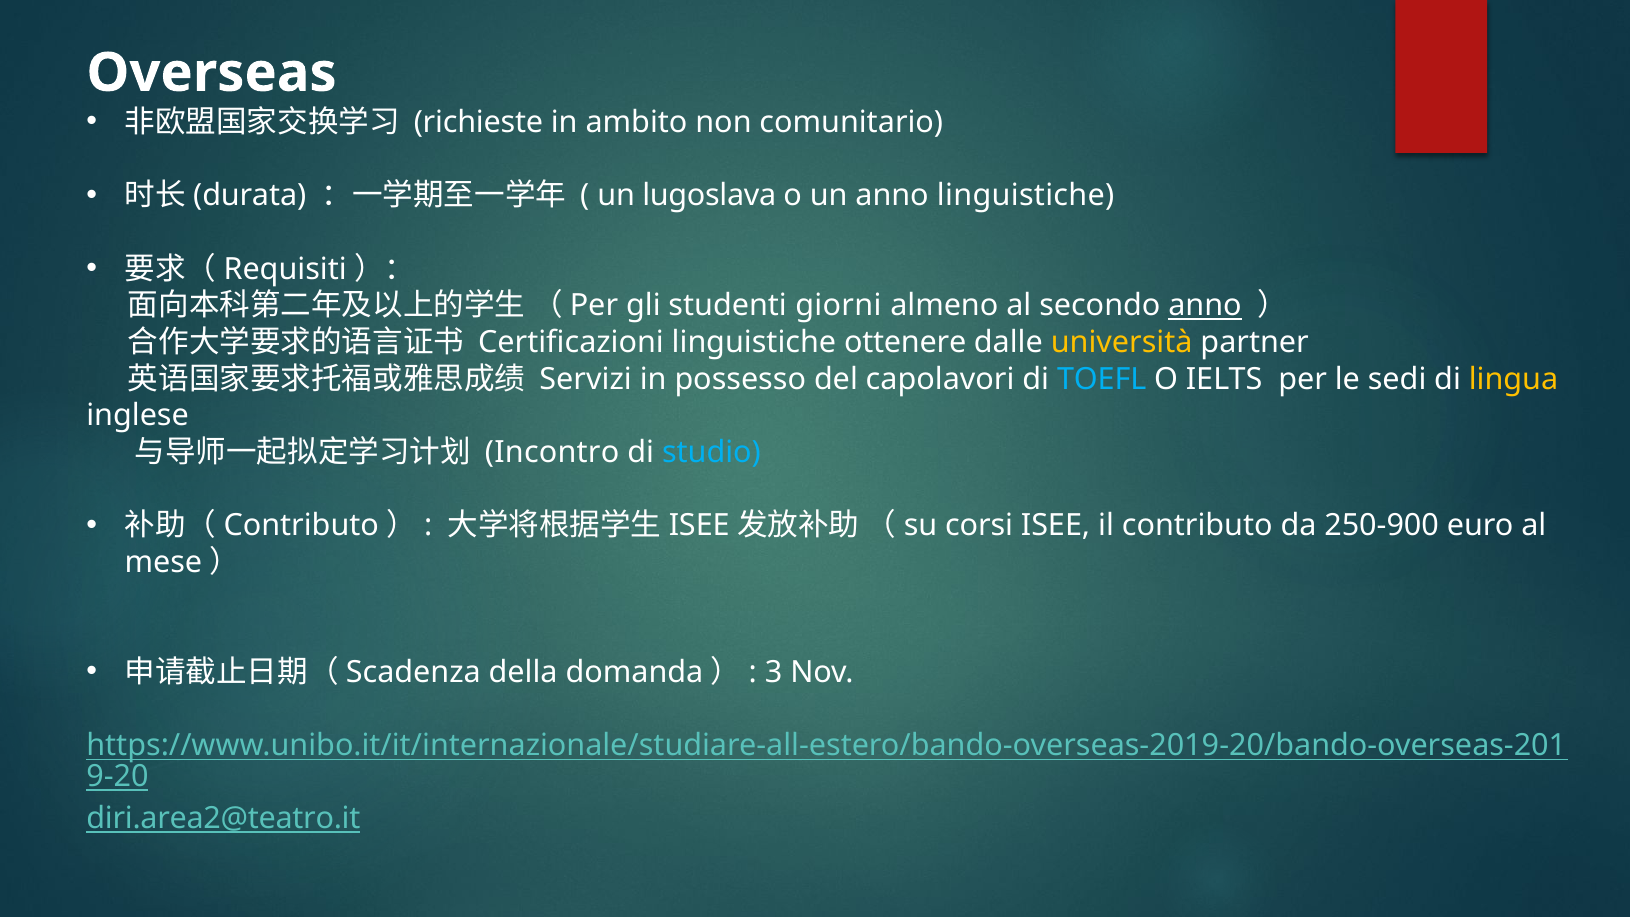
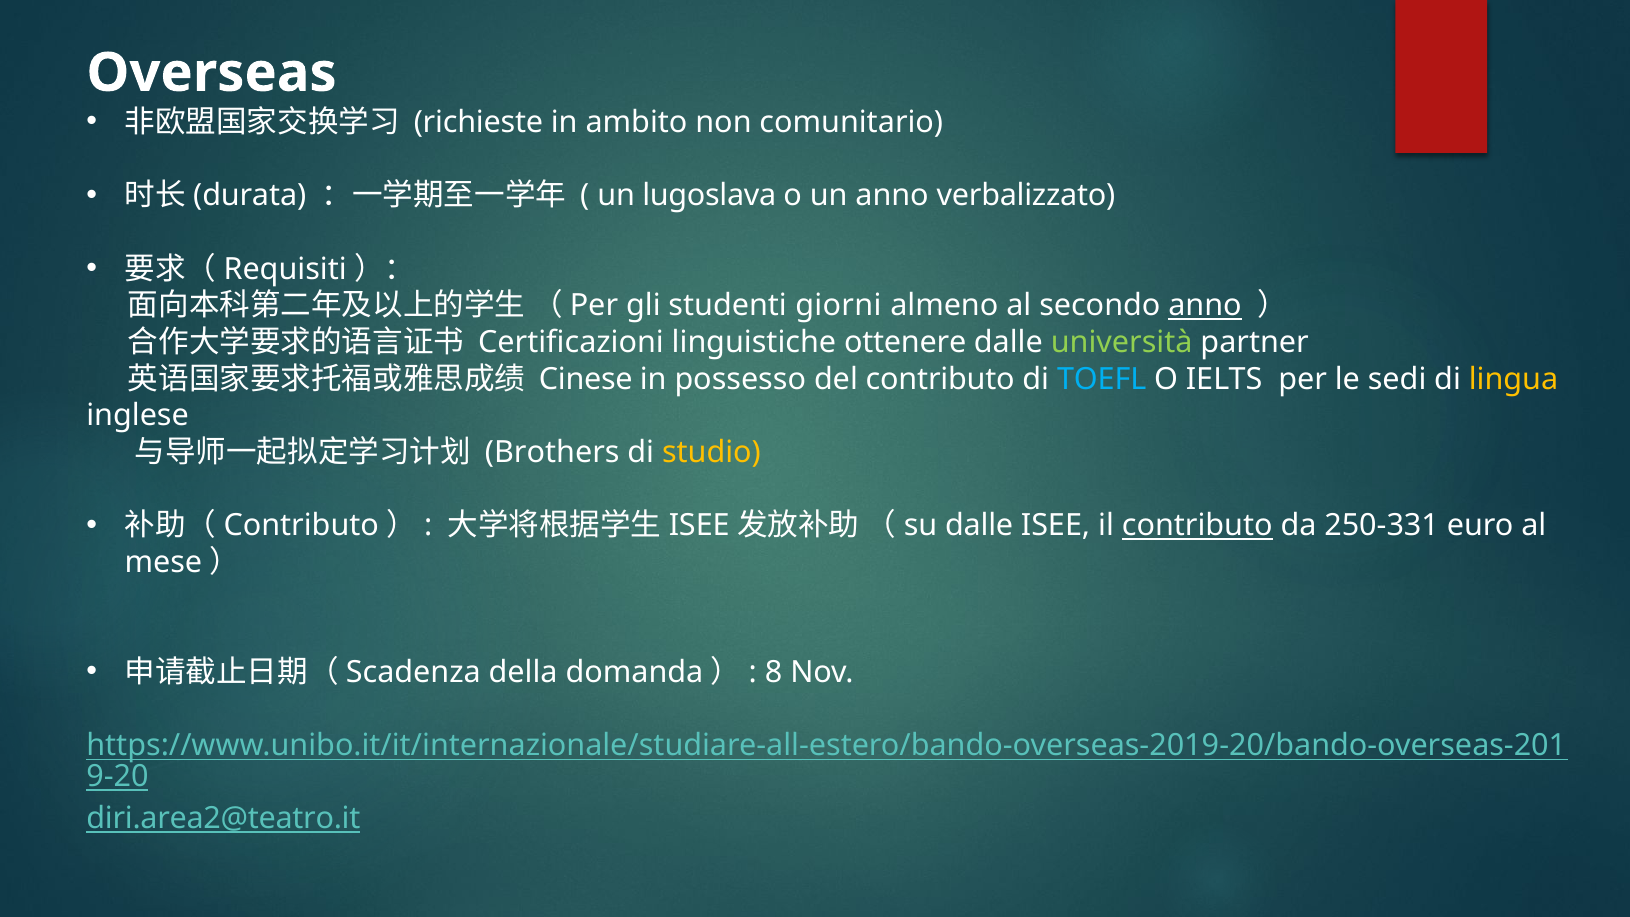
anno linguistiche: linguistiche -> verbalizzato
università colour: yellow -> light green
Servizi: Servizi -> Cinese
del capolavori: capolavori -> contributo
Incontro: Incontro -> Brothers
studio colour: light blue -> yellow
（su corsi: corsi -> dalle
contributo at (1197, 526) underline: none -> present
250-900: 250-900 -> 250-331
3: 3 -> 8
